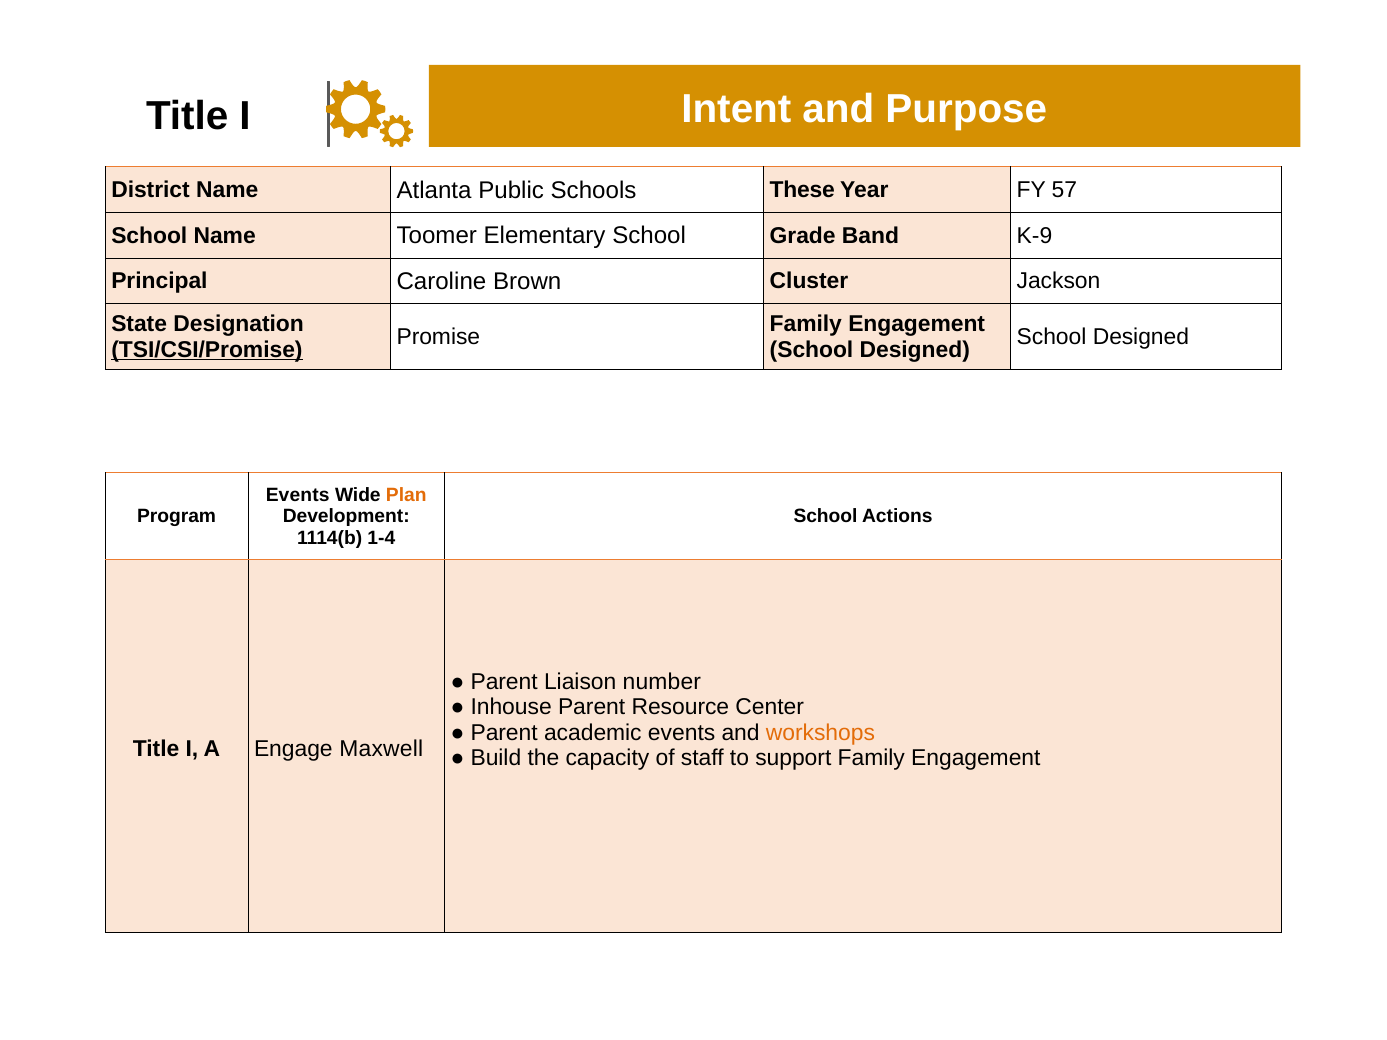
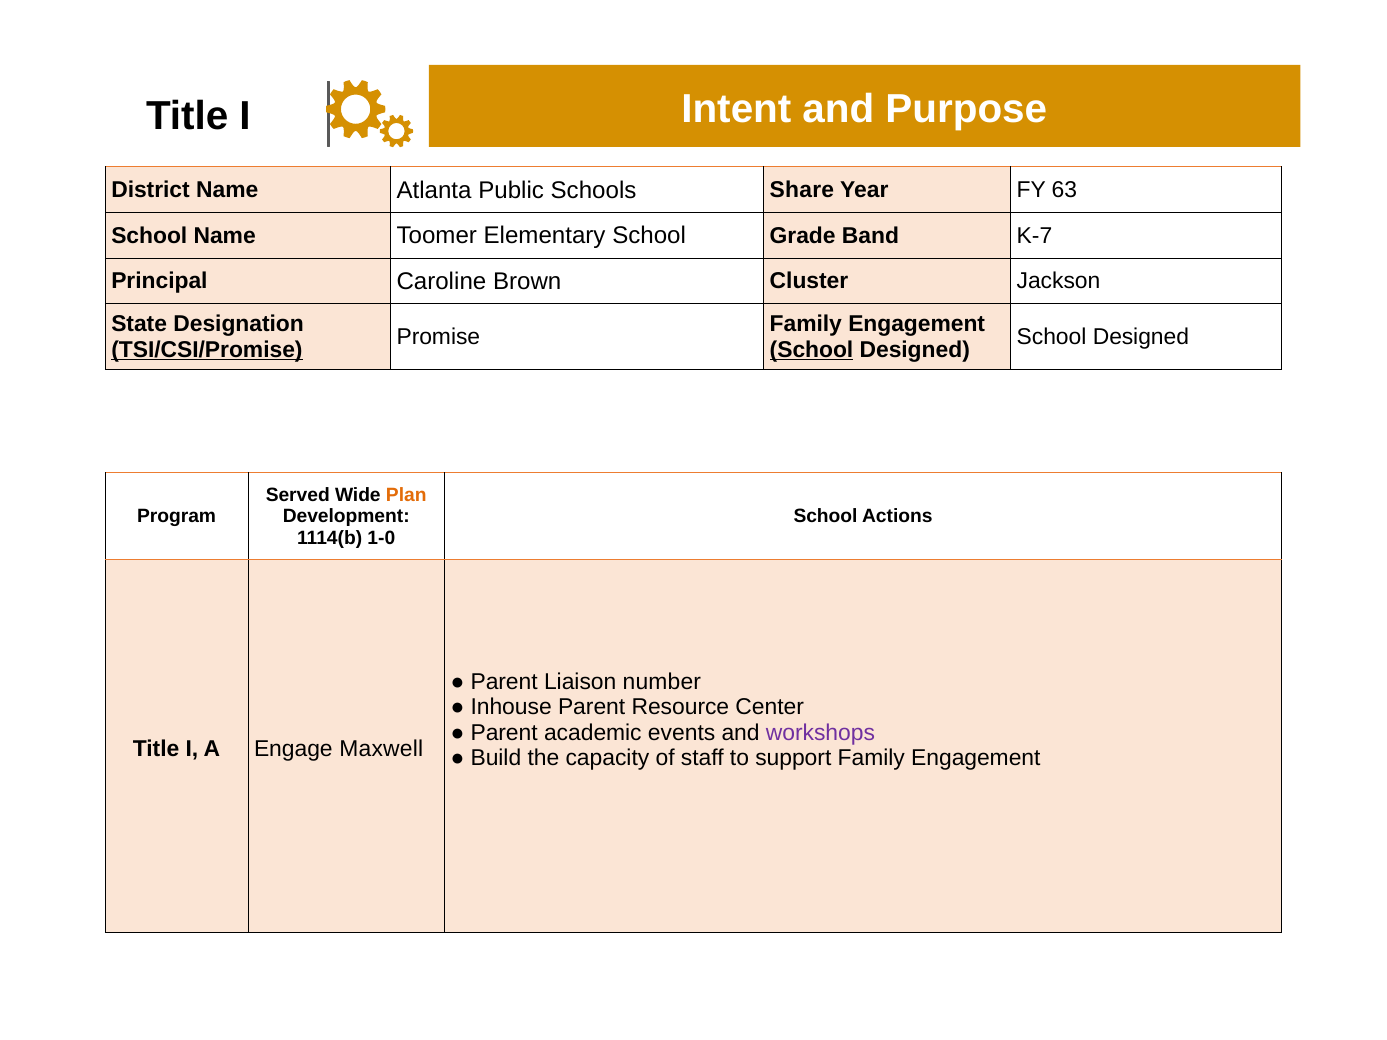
These: These -> Share
57: 57 -> 63
K-9: K-9 -> K-7
School at (812, 350) underline: none -> present
Events at (298, 495): Events -> Served
1-4: 1-4 -> 1-0
workshops colour: orange -> purple
